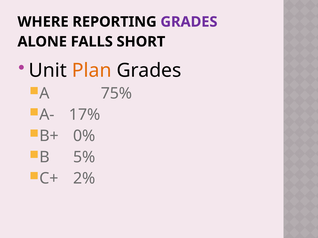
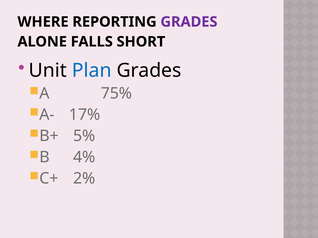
Plan colour: orange -> blue
0%: 0% -> 5%
5%: 5% -> 4%
